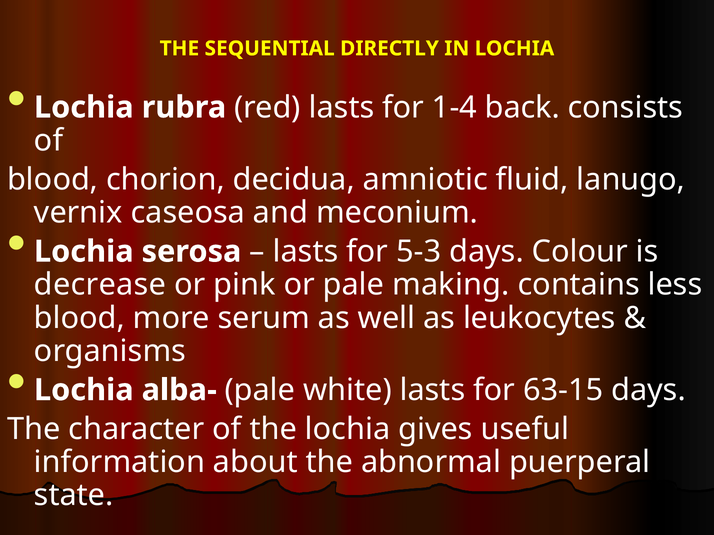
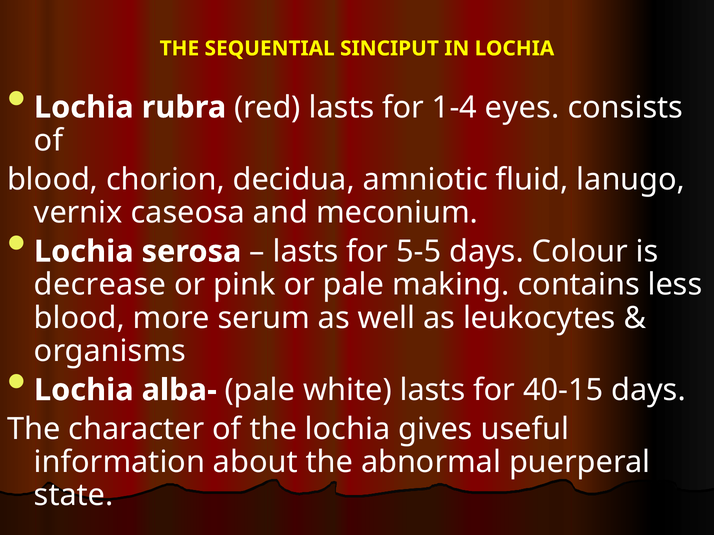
DIRECTLY: DIRECTLY -> SINCIPUT
back: back -> eyes
5-3: 5-3 -> 5-5
63-15: 63-15 -> 40-15
